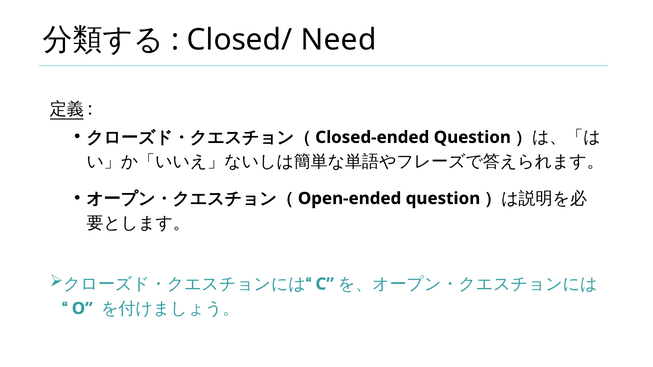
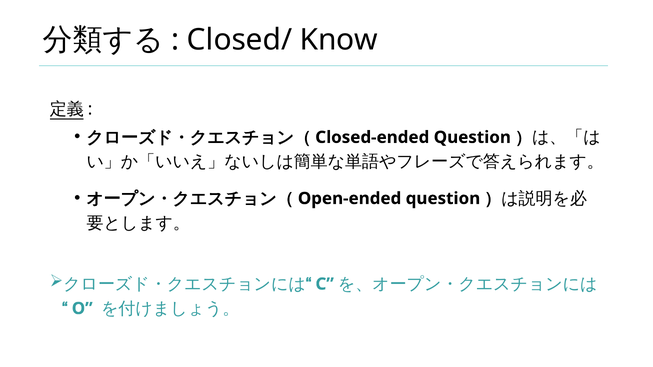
Need: Need -> Know
